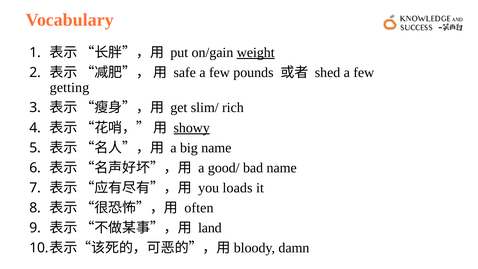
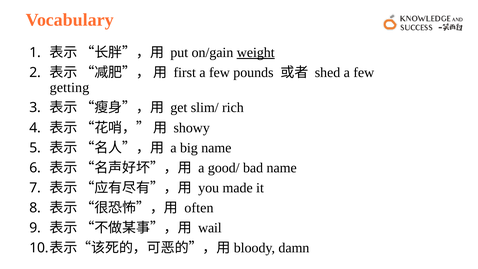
safe: safe -> first
showy underline: present -> none
loads: loads -> made
land: land -> wail
